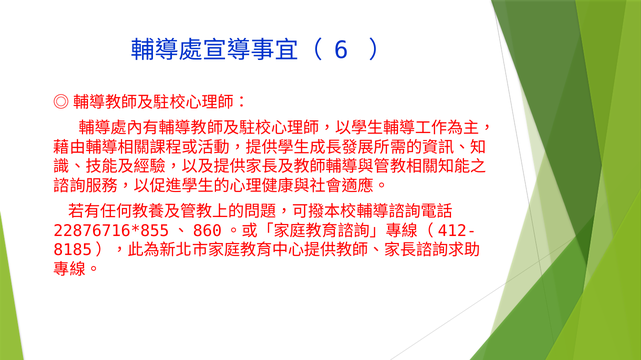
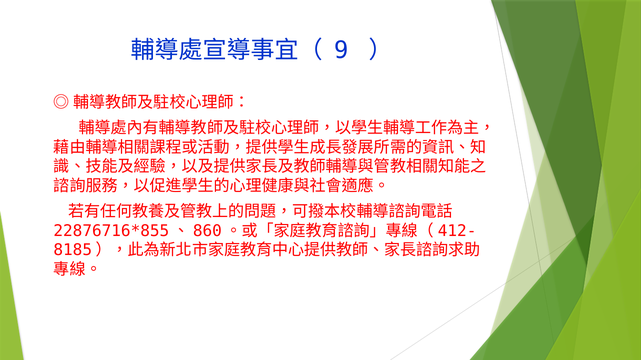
6: 6 -> 9
